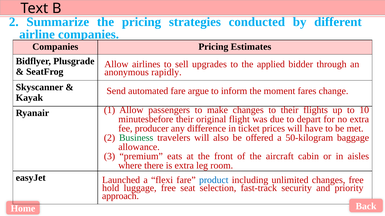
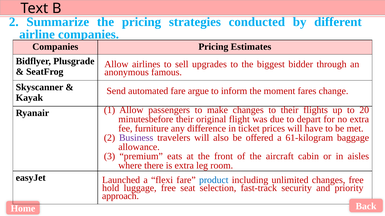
applied: applied -> biggest
rapidly: rapidly -> famous
10: 10 -> 20
producer: producer -> furniture
Business colour: green -> purple
50-kilogram: 50-kilogram -> 61-kilogram
